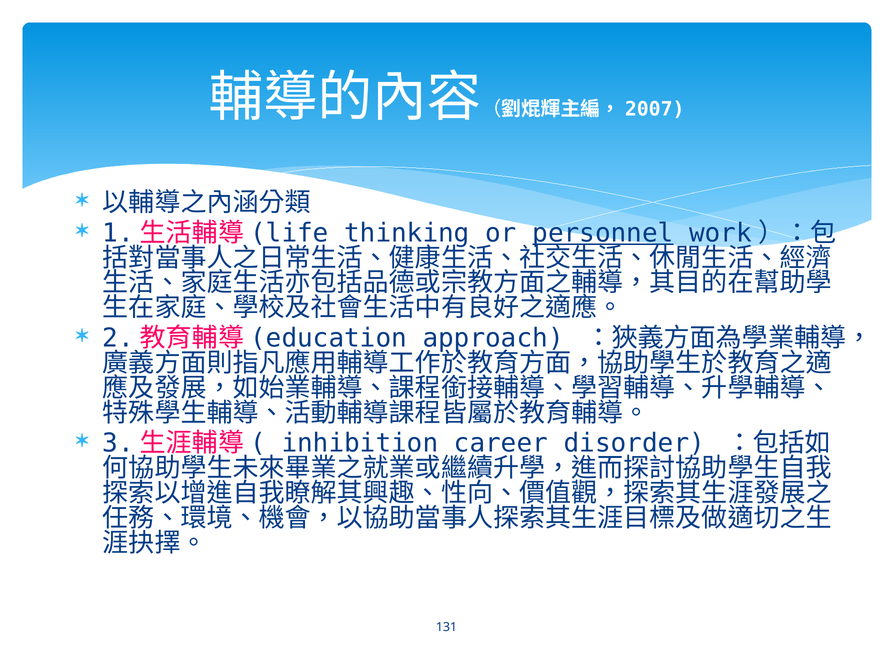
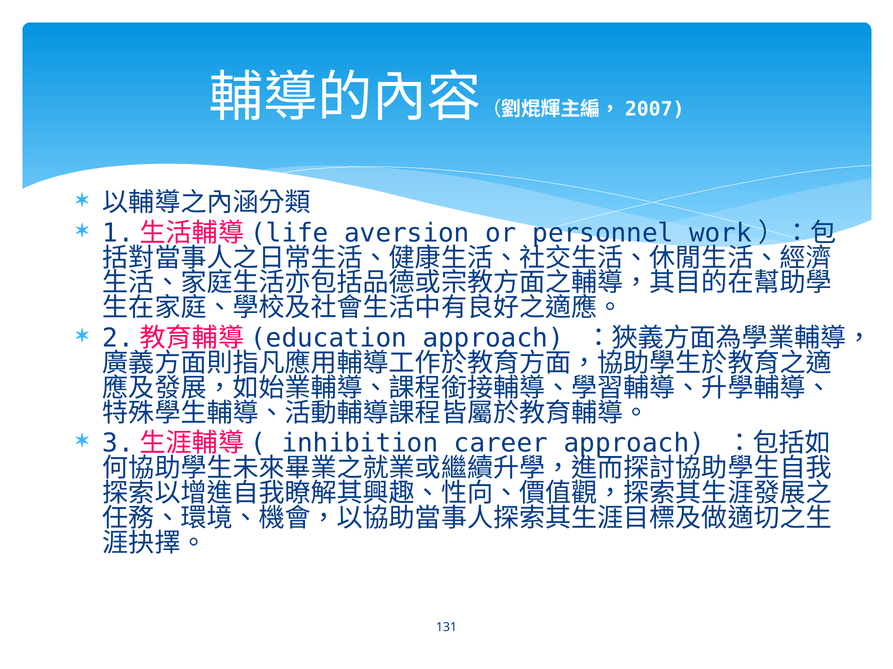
thinking: thinking -> aversion
personnel underline: present -> none
career disorder: disorder -> approach
